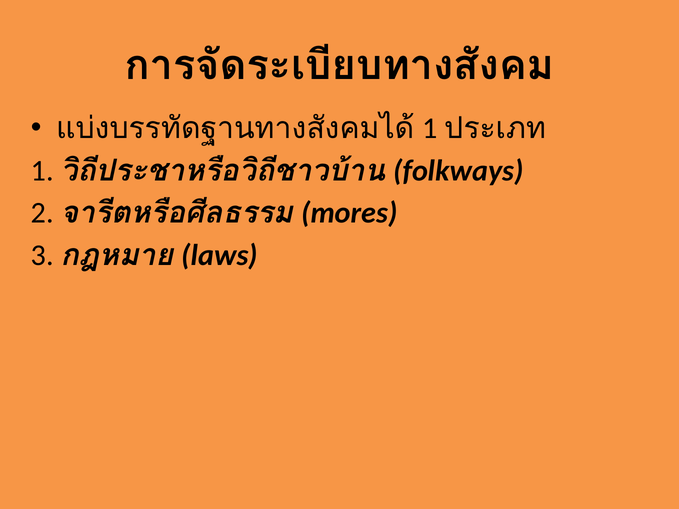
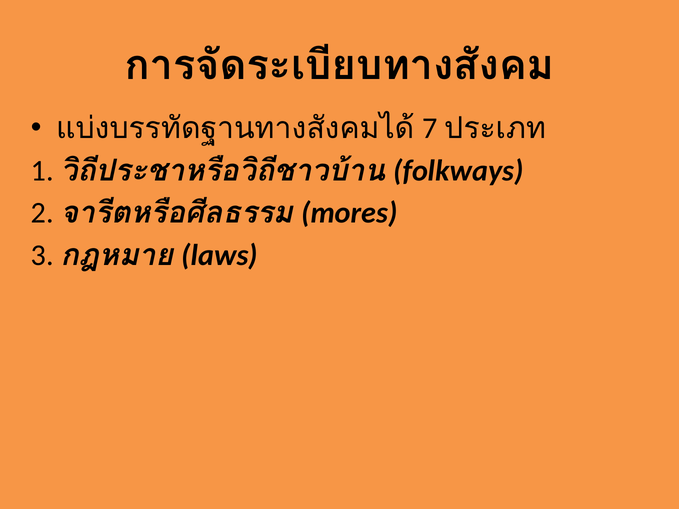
1 at (430, 129): 1 -> 7
